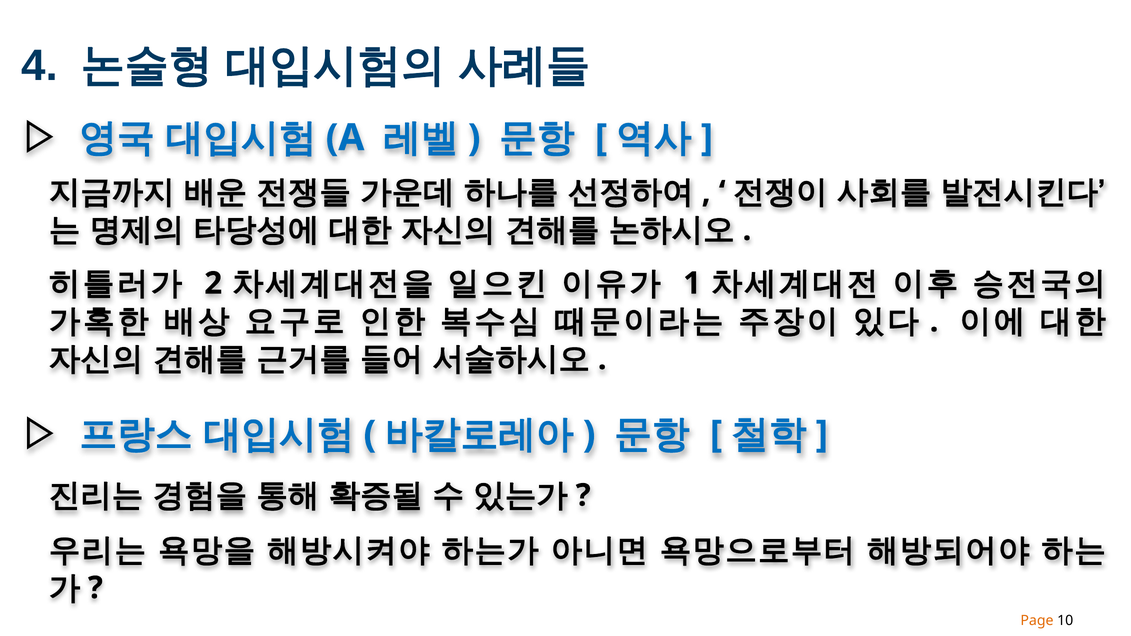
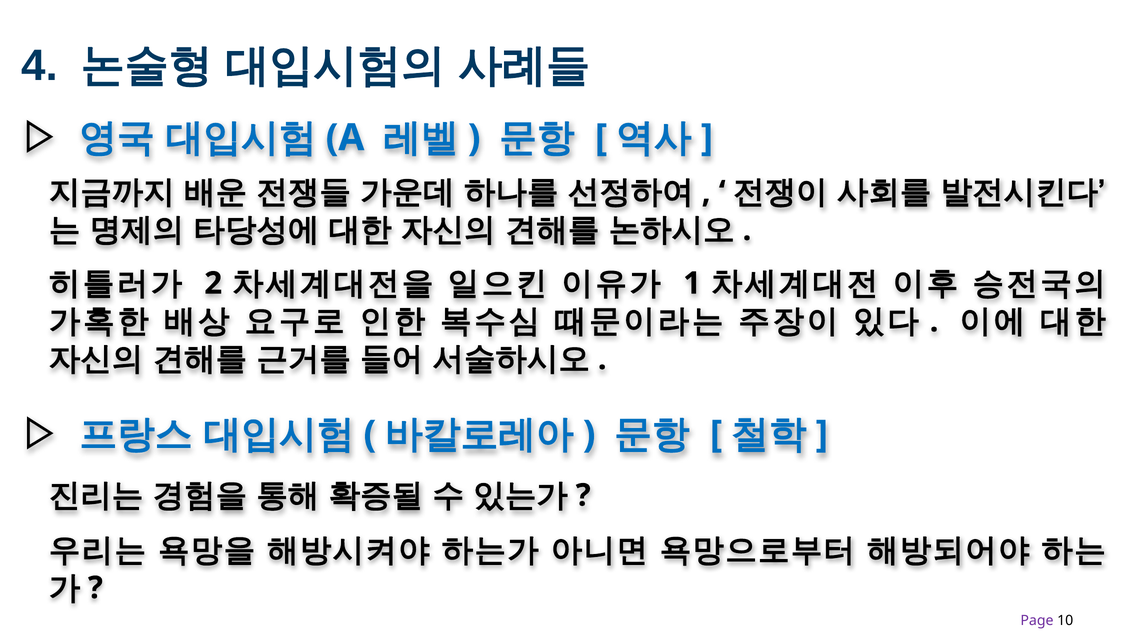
Page colour: orange -> purple
